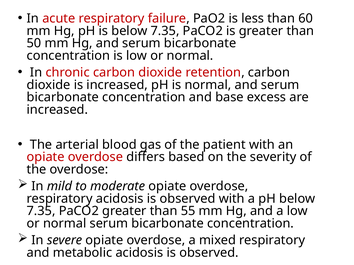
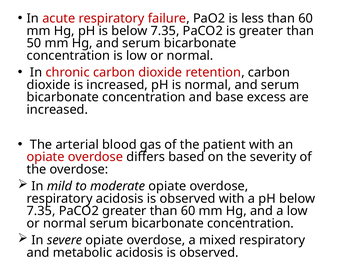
greater than 55: 55 -> 60
